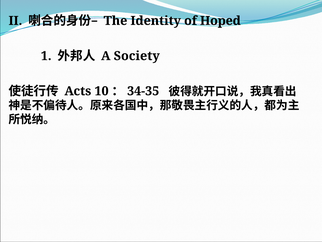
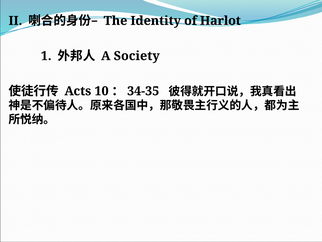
Hoped: Hoped -> Harlot
